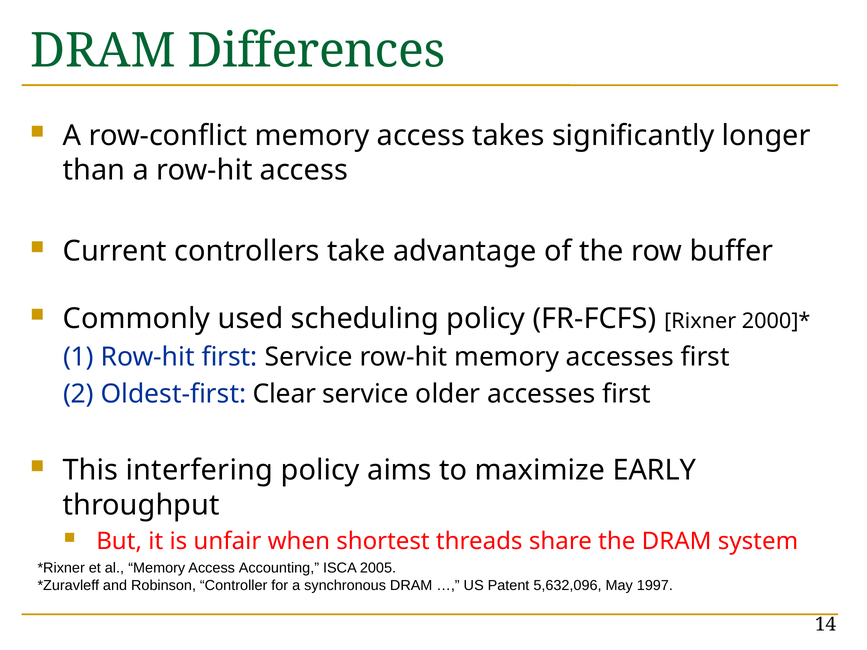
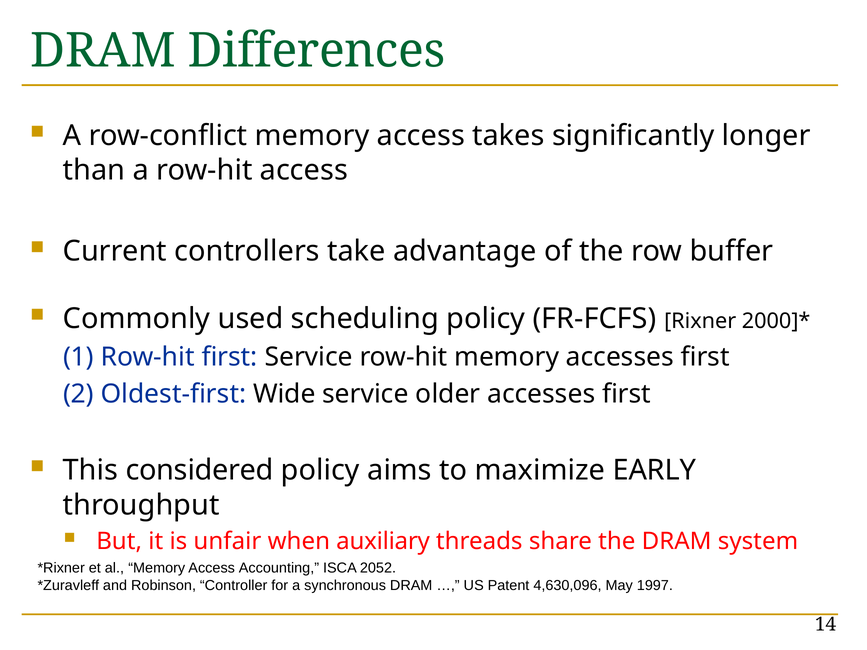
Clear: Clear -> Wide
interfering: interfering -> considered
shortest: shortest -> auxiliary
2005: 2005 -> 2052
5,632,096: 5,632,096 -> 4,630,096
